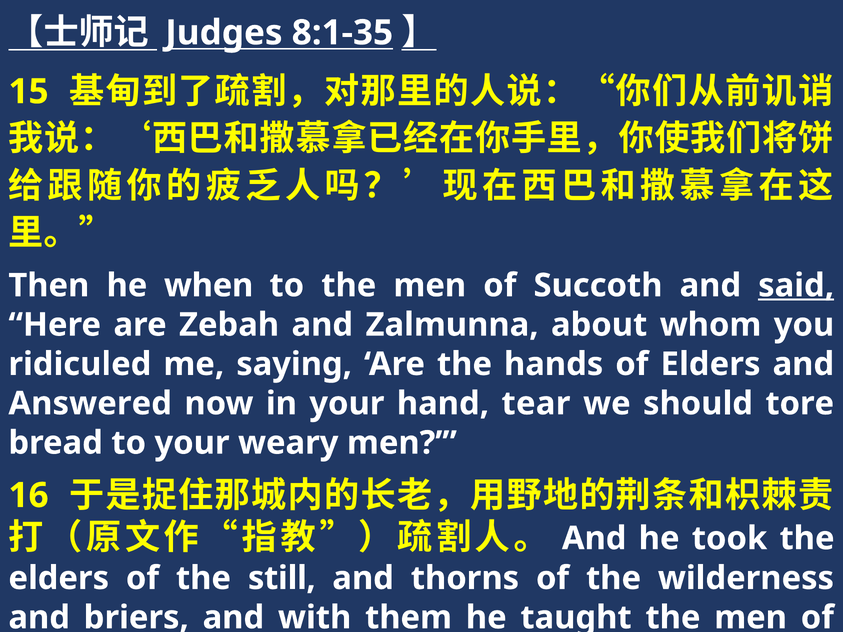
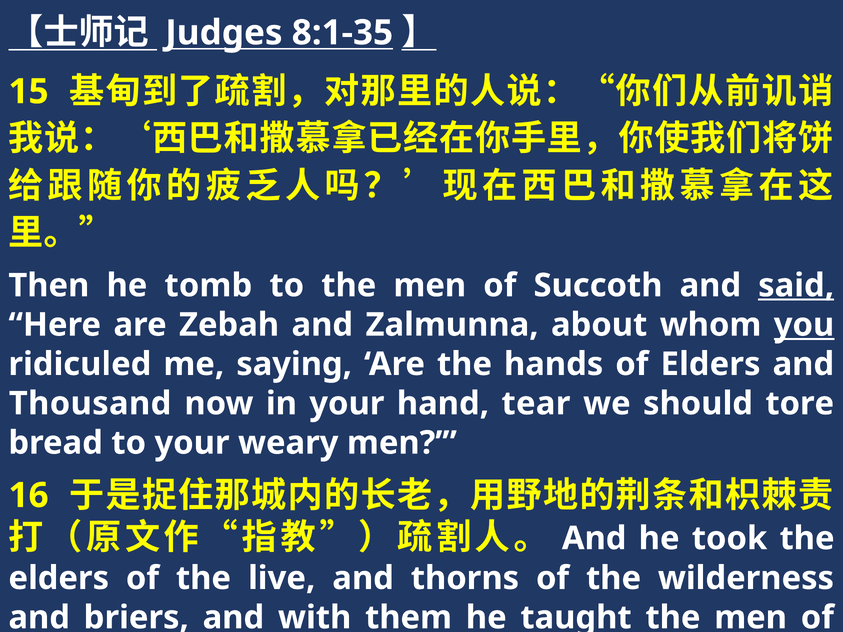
when: when -> tomb
you underline: none -> present
Answered: Answered -> Thousand
still: still -> live
